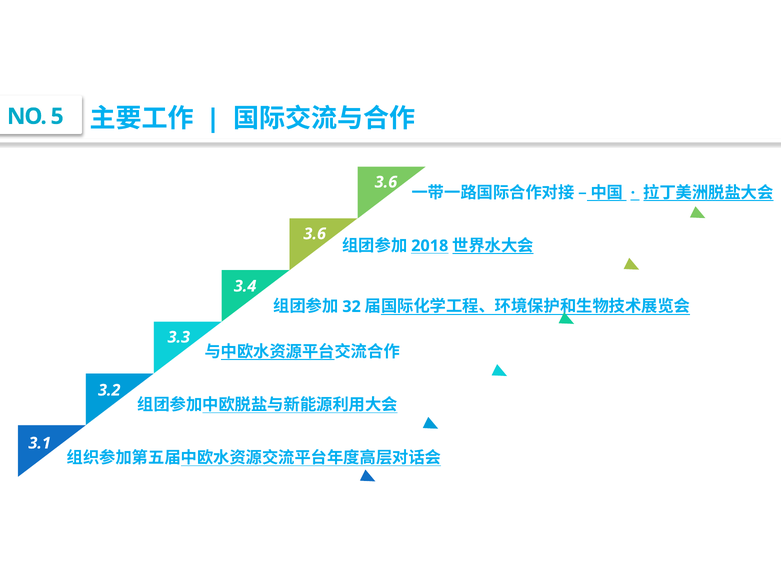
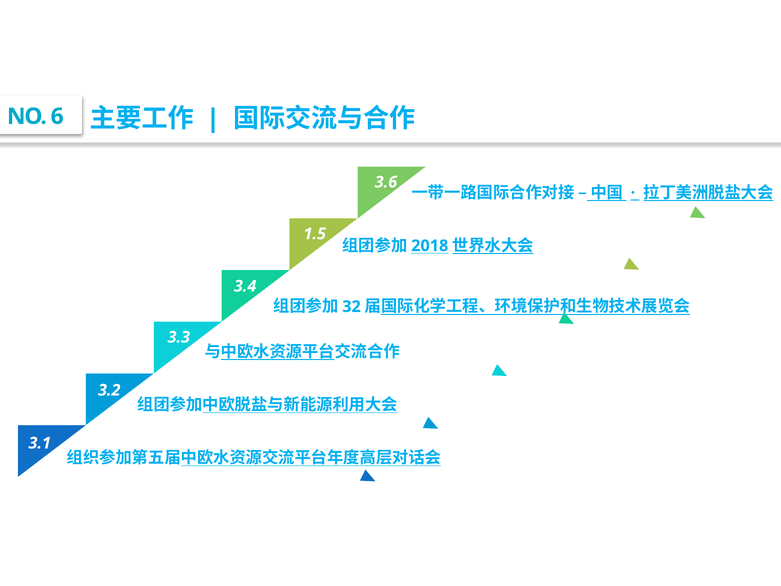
5: 5 -> 6
3.6 at (315, 234): 3.6 -> 1.5
